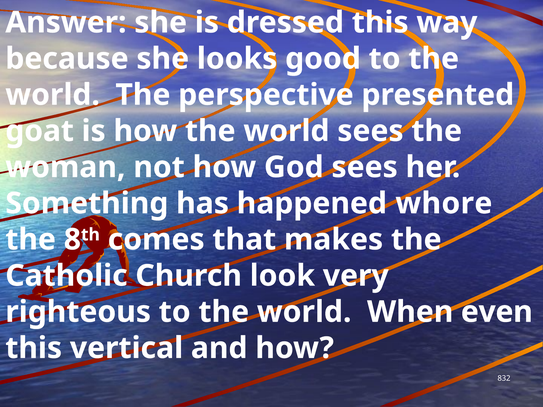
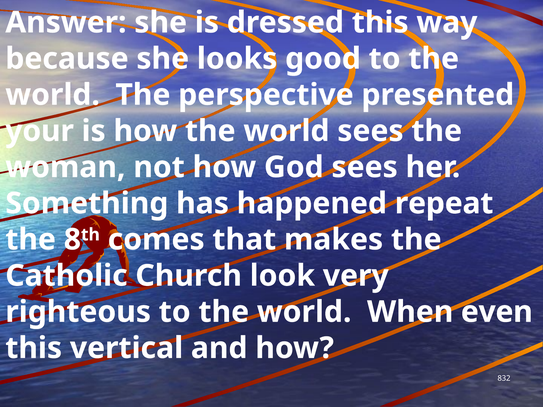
goat: goat -> your
whore: whore -> repeat
